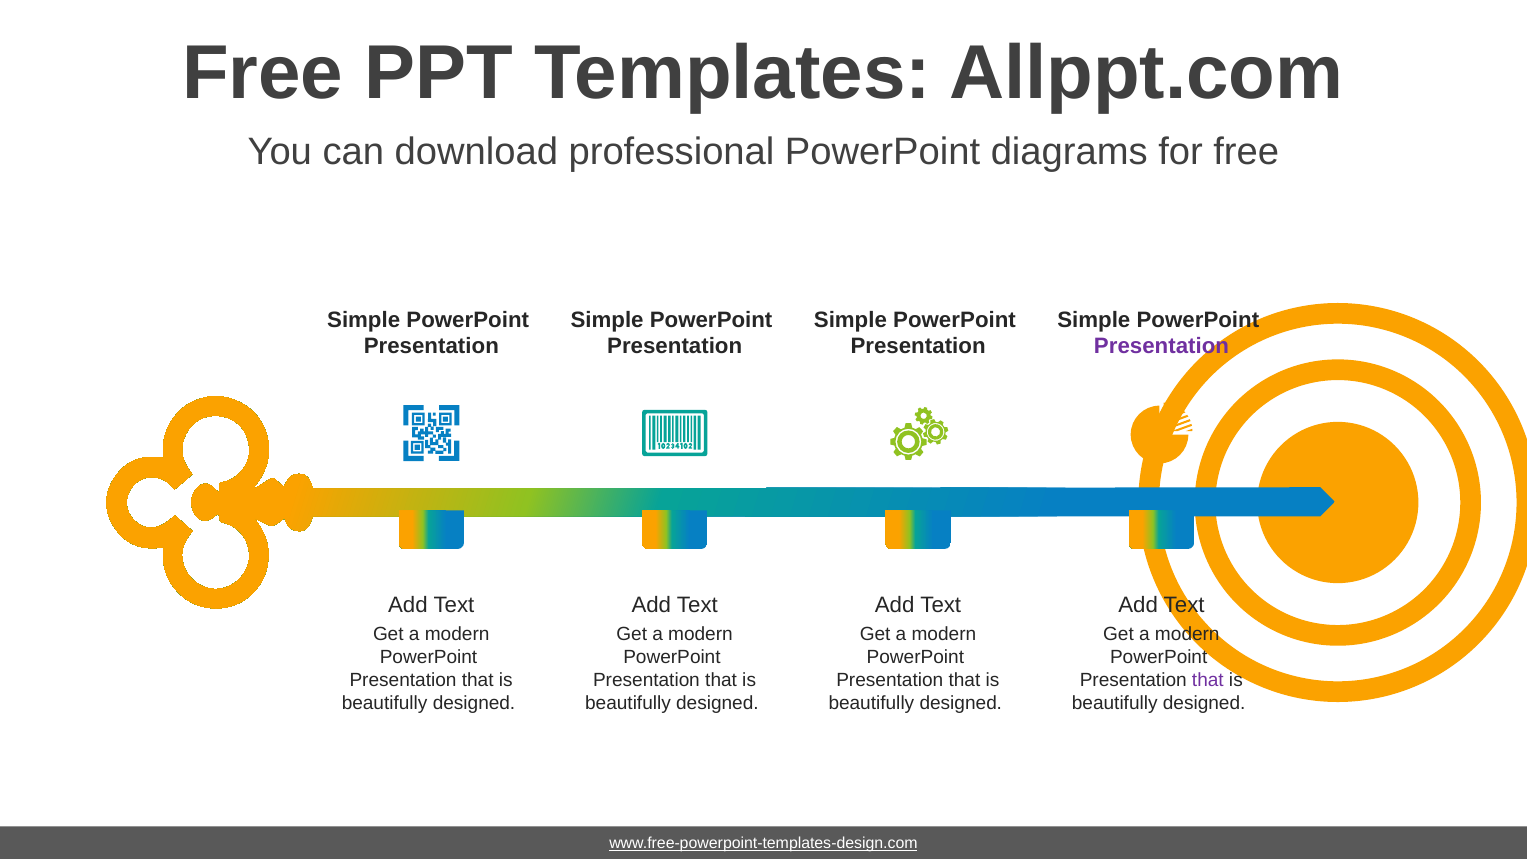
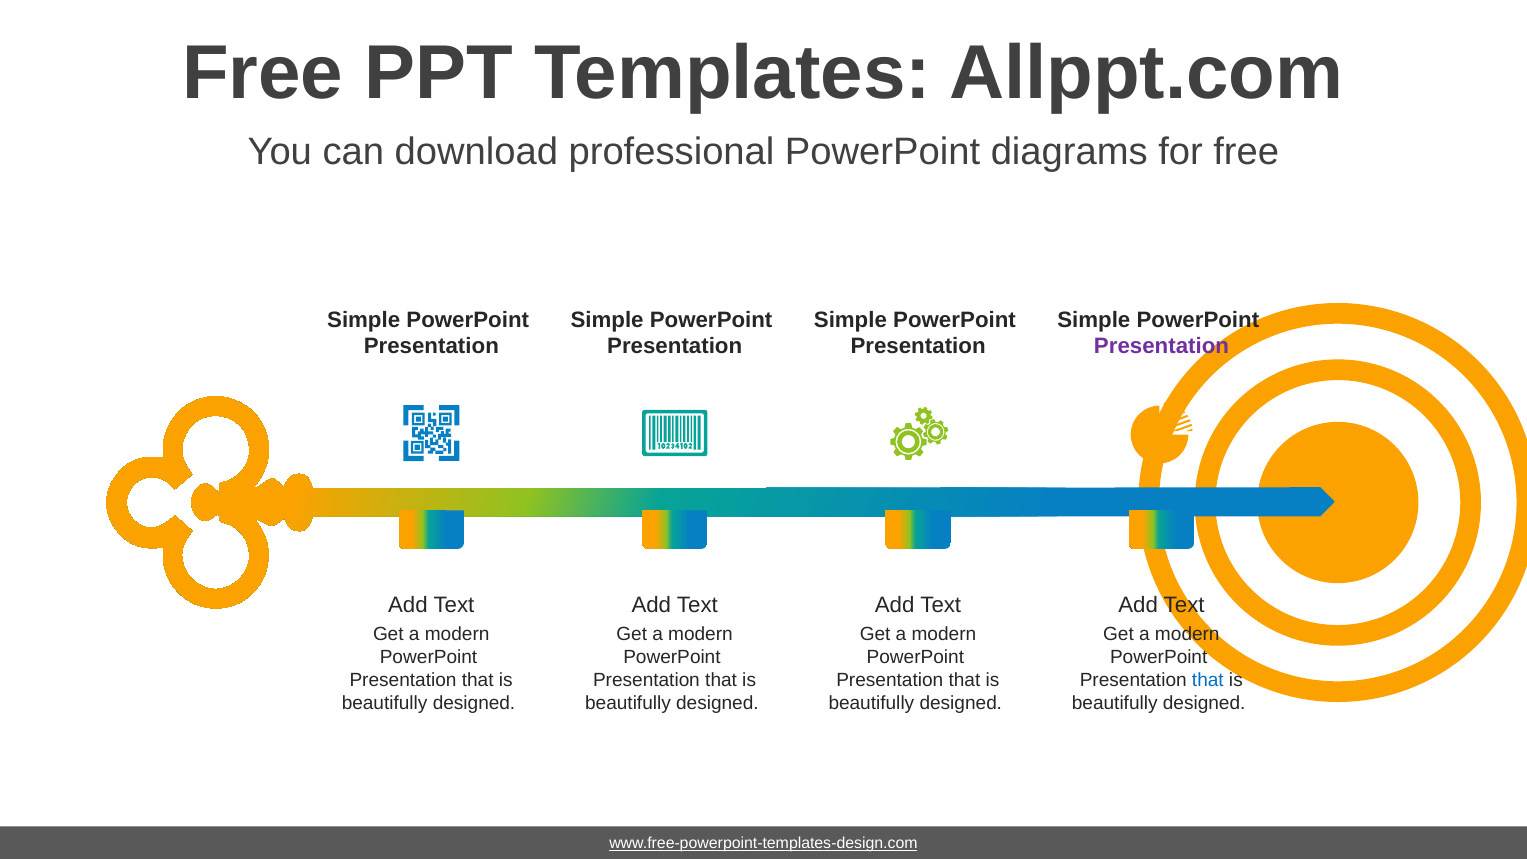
that at (1208, 680) colour: purple -> blue
